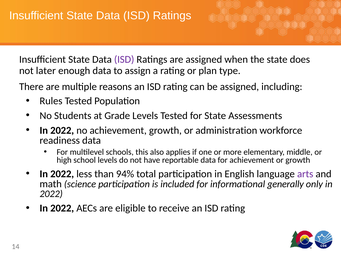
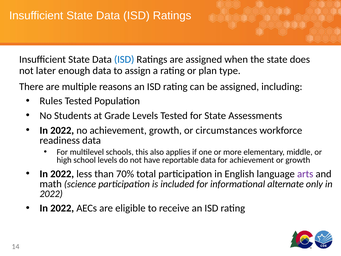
ISD at (124, 59) colour: purple -> blue
administration: administration -> circumstances
94%: 94% -> 70%
generally: generally -> alternate
